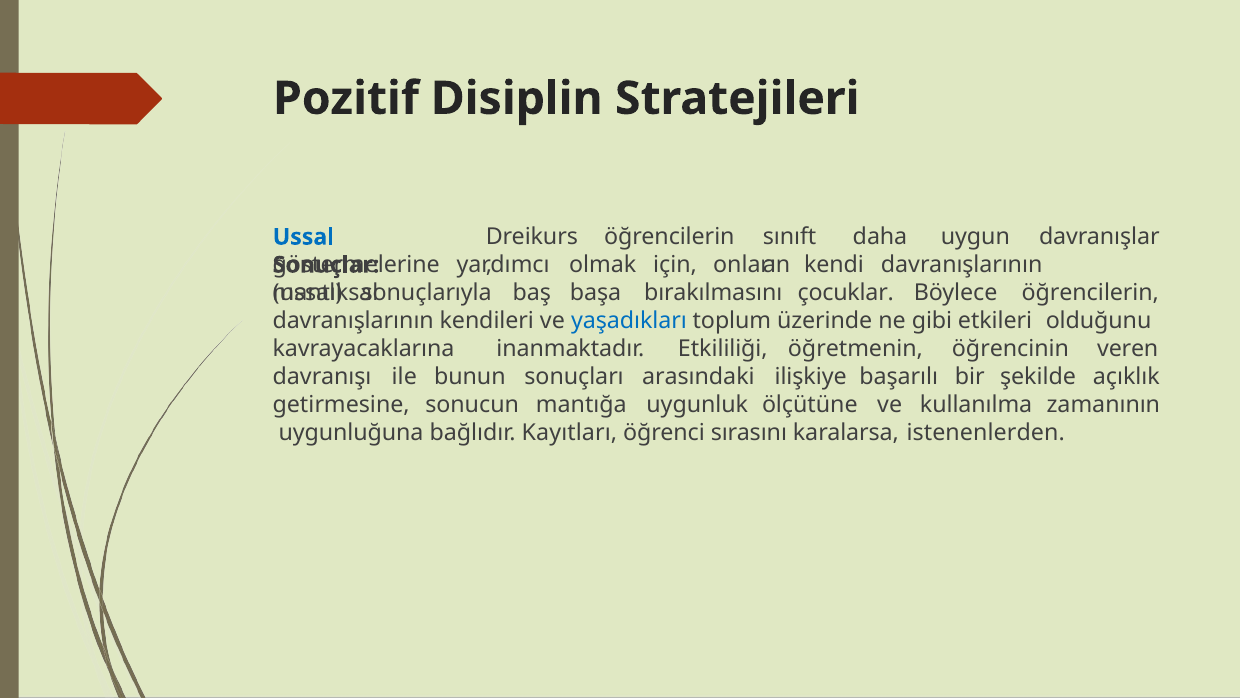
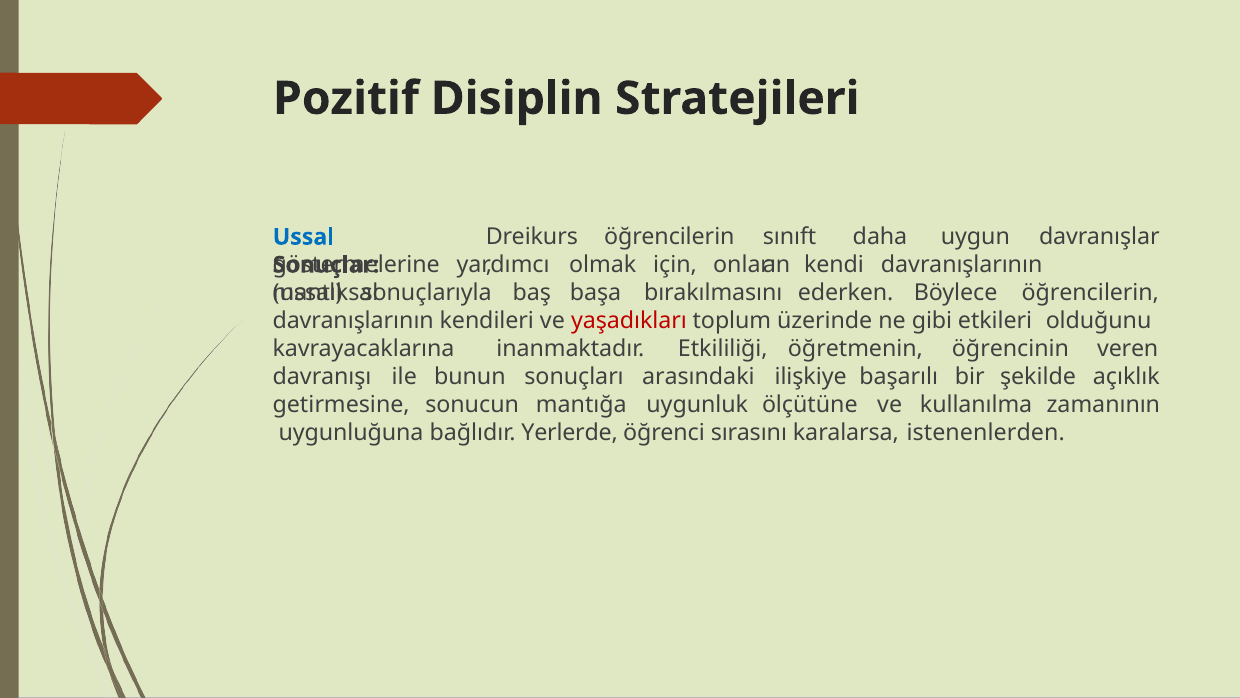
çocuklar: çocuklar -> ederken
yaşadıkları colour: blue -> red
Kayıtları: Kayıtları -> Yerlerde
